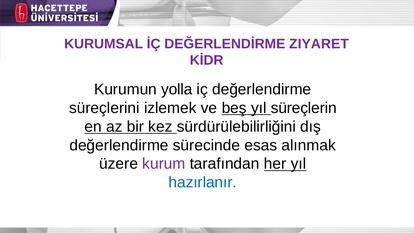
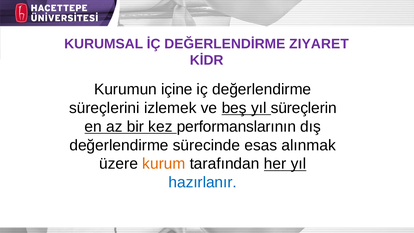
yolla: yolla -> içine
sürdürülebilirliğini: sürdürülebilirliğini -> performanslarının
kurum colour: purple -> orange
